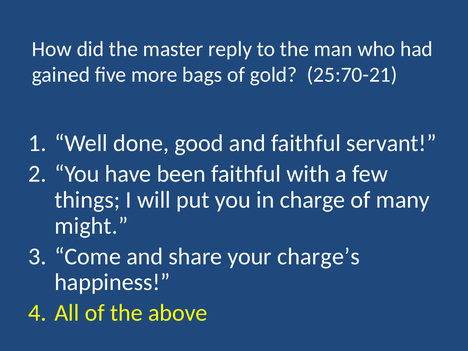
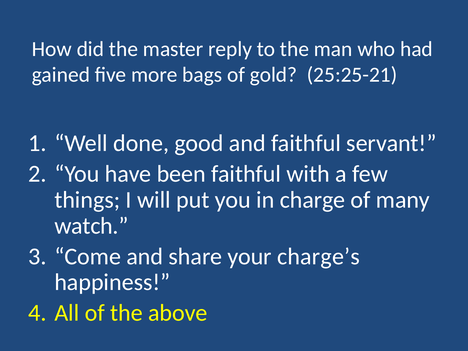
25:70-21: 25:70-21 -> 25:25-21
might: might -> watch
